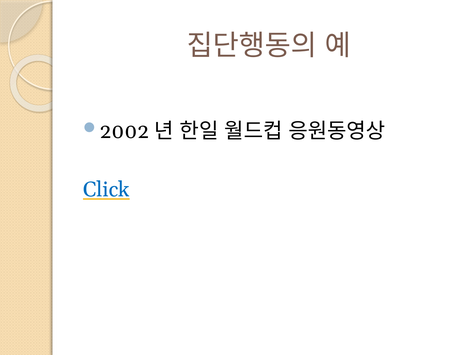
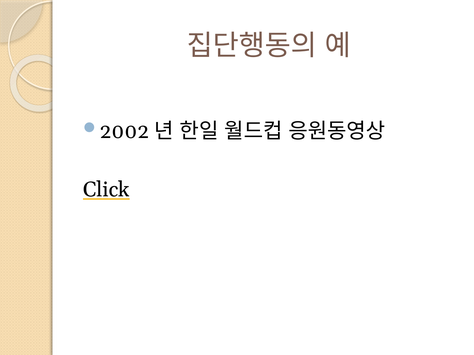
Click colour: blue -> black
